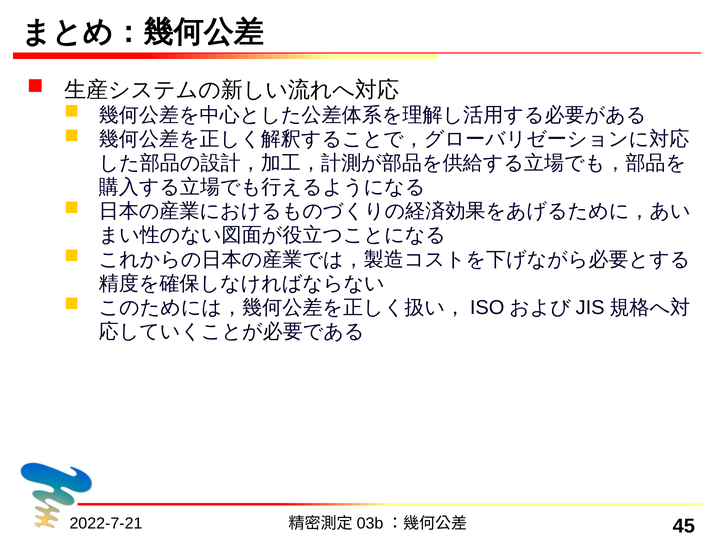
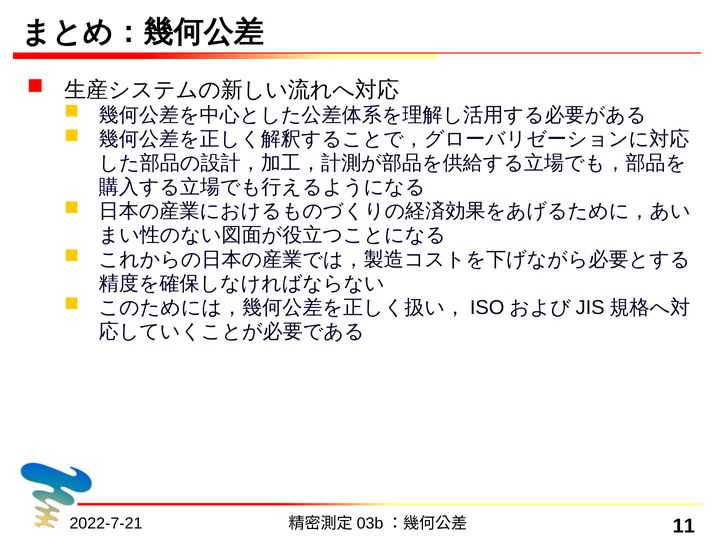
45: 45 -> 11
